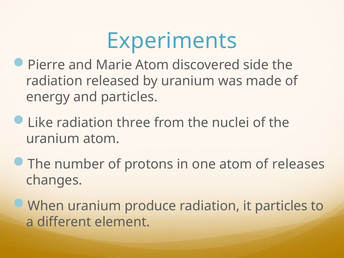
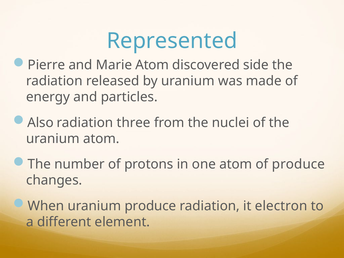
Experiments: Experiments -> Represented
Like: Like -> Also
of releases: releases -> produce
it particles: particles -> electron
